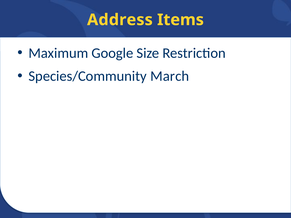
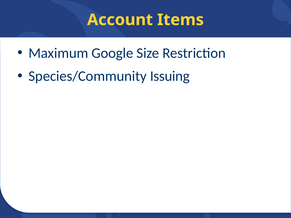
Address: Address -> Account
March: March -> Issuing
